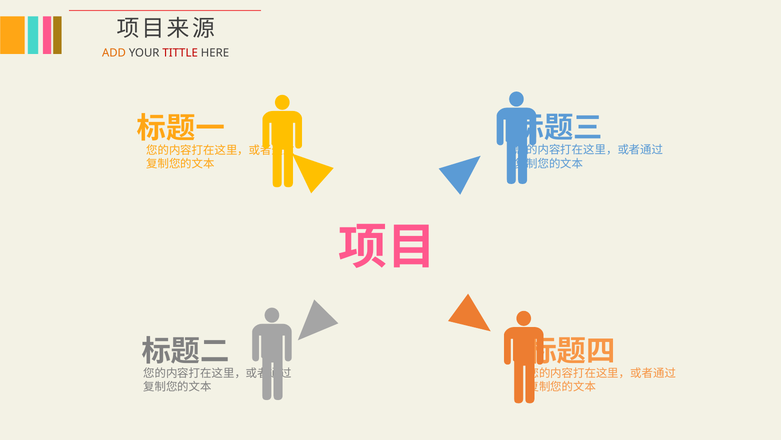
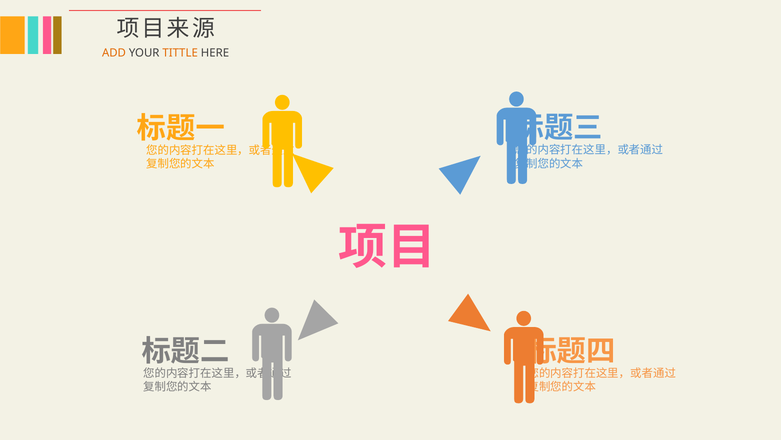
TITTLE colour: red -> orange
